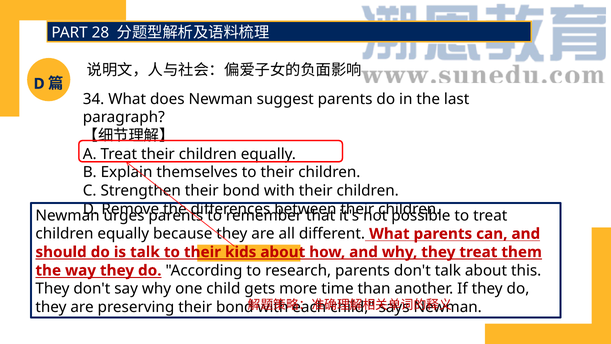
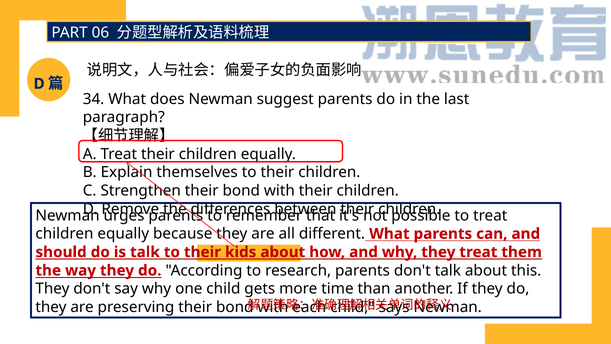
28: 28 -> 06
